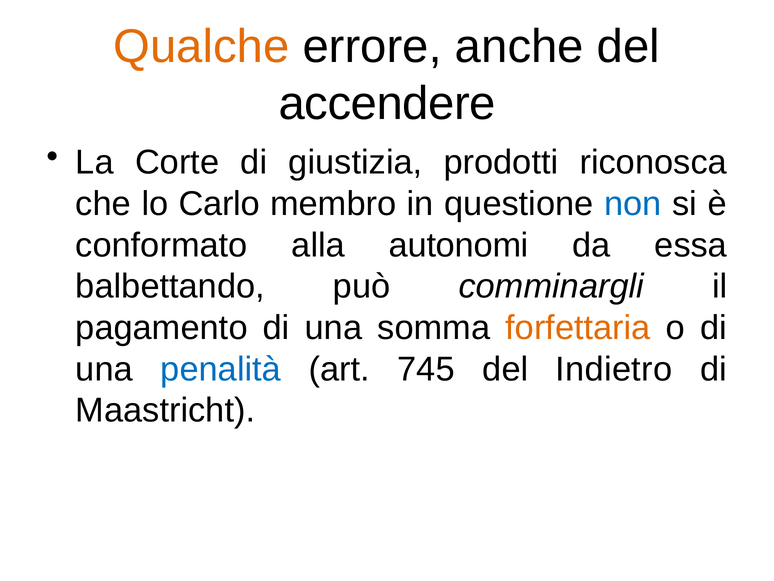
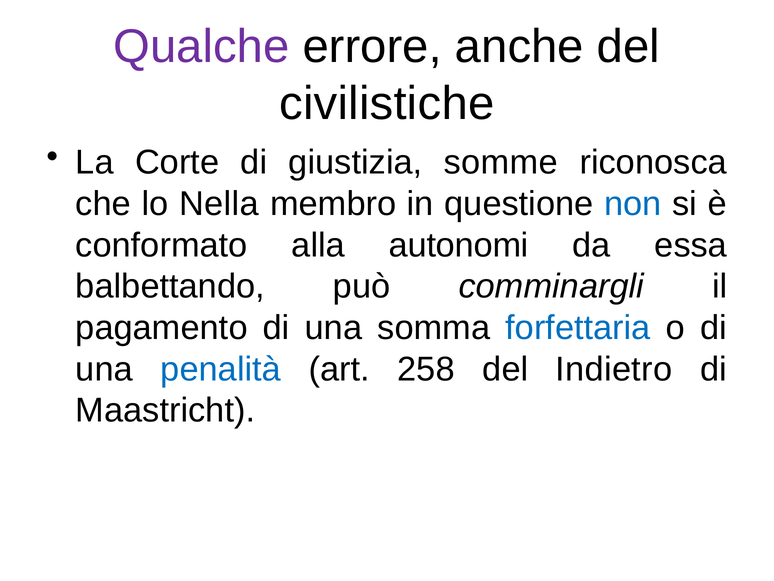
Qualche colour: orange -> purple
accendere: accendere -> civilistiche
prodotti: prodotti -> somme
Carlo: Carlo -> Nella
forfettaria colour: orange -> blue
745: 745 -> 258
